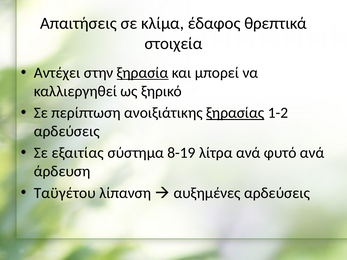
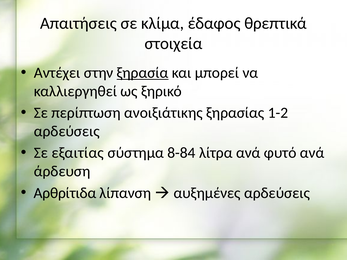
ξηρασίας underline: present -> none
8-19: 8-19 -> 8-84
Ταϋγέτου: Ταϋγέτου -> Αρθρίτιδα
